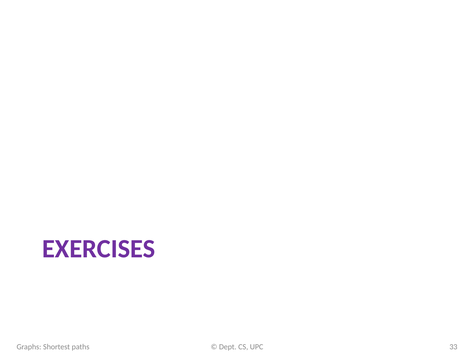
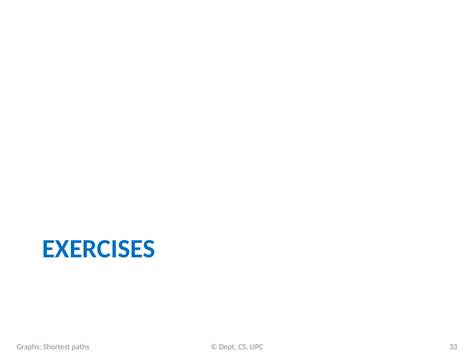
EXERCISES colour: purple -> blue
